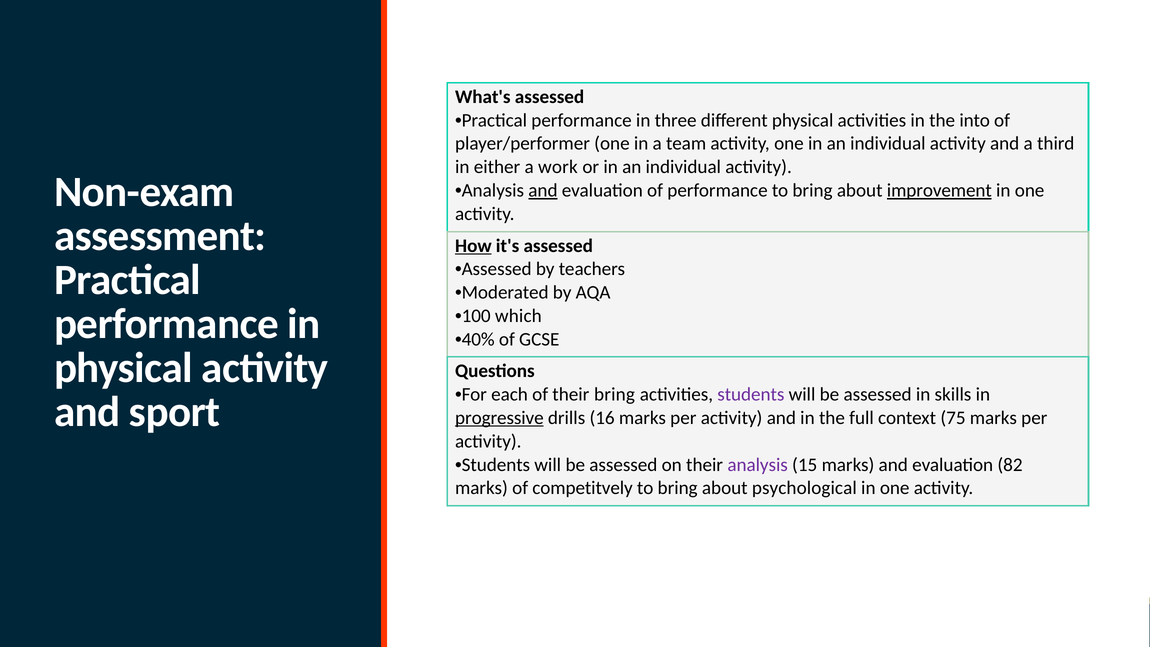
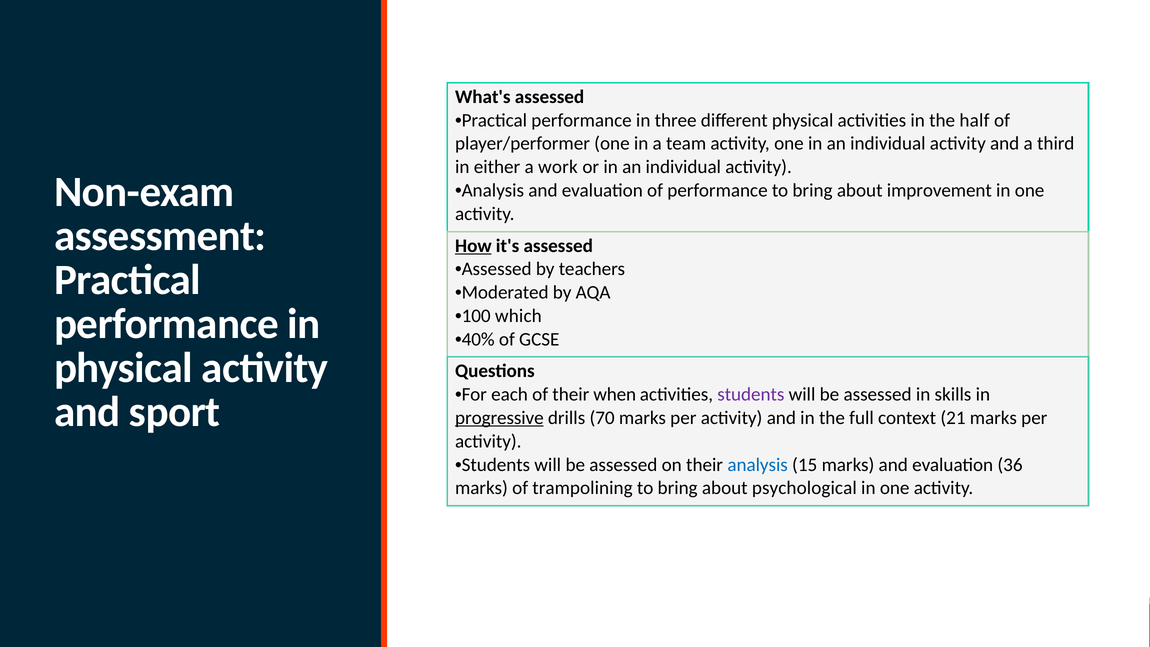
into: into -> half
and at (543, 190) underline: present -> none
improvement underline: present -> none
their bring: bring -> when
16: 16 -> 70
75: 75 -> 21
analysis at (758, 465) colour: purple -> blue
82: 82 -> 36
competitvely: competitvely -> trampolining
